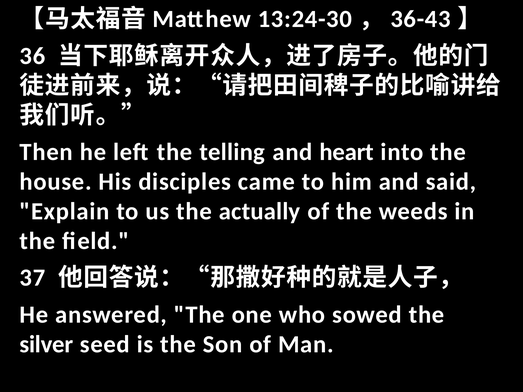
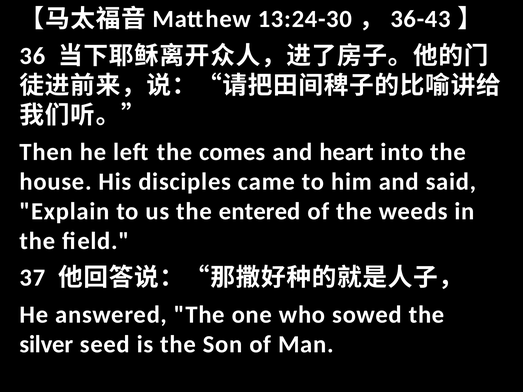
telling: telling -> comes
actually: actually -> entered
